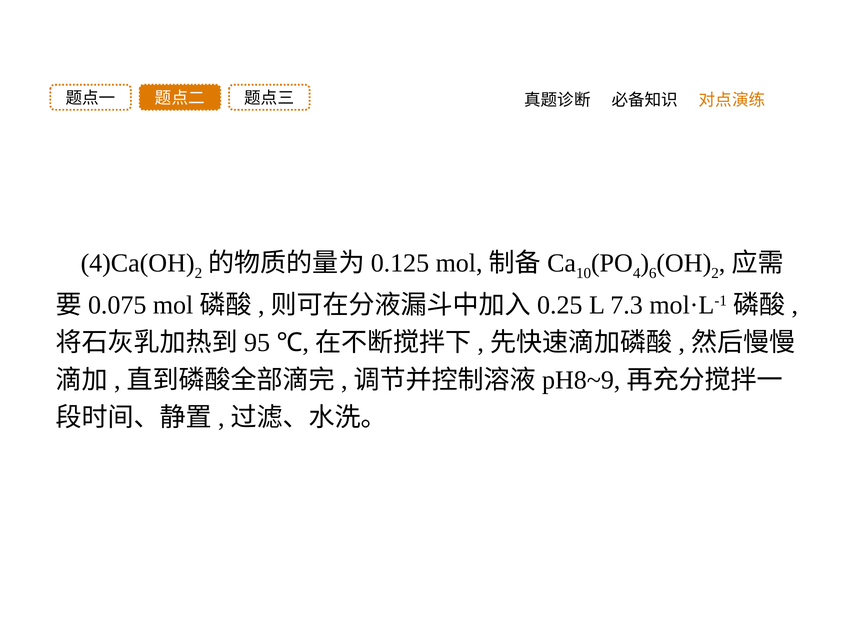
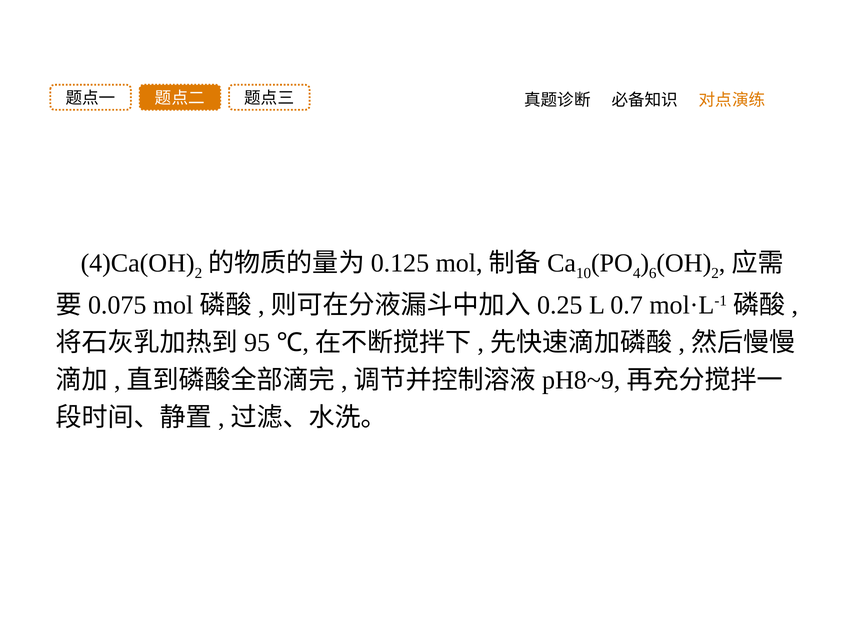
7.3: 7.3 -> 0.7
